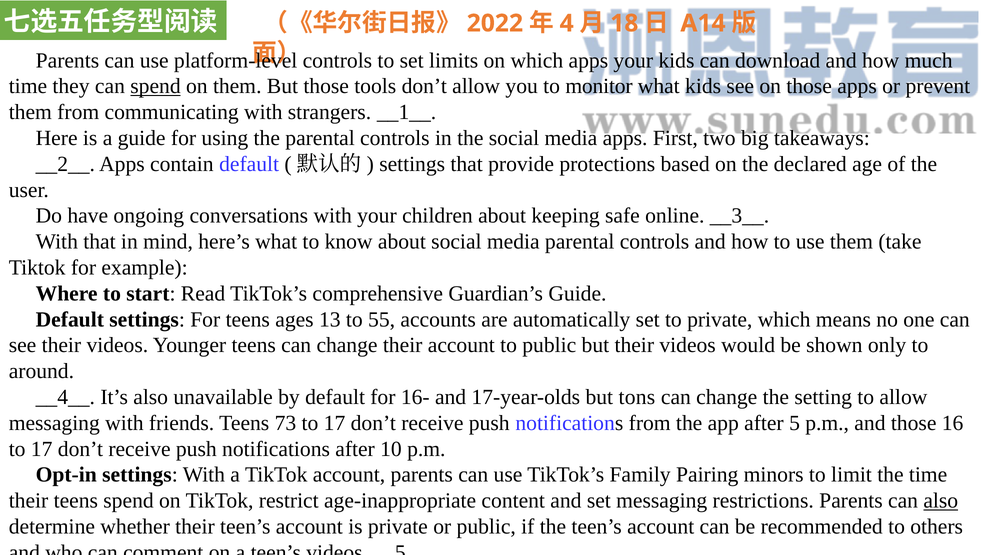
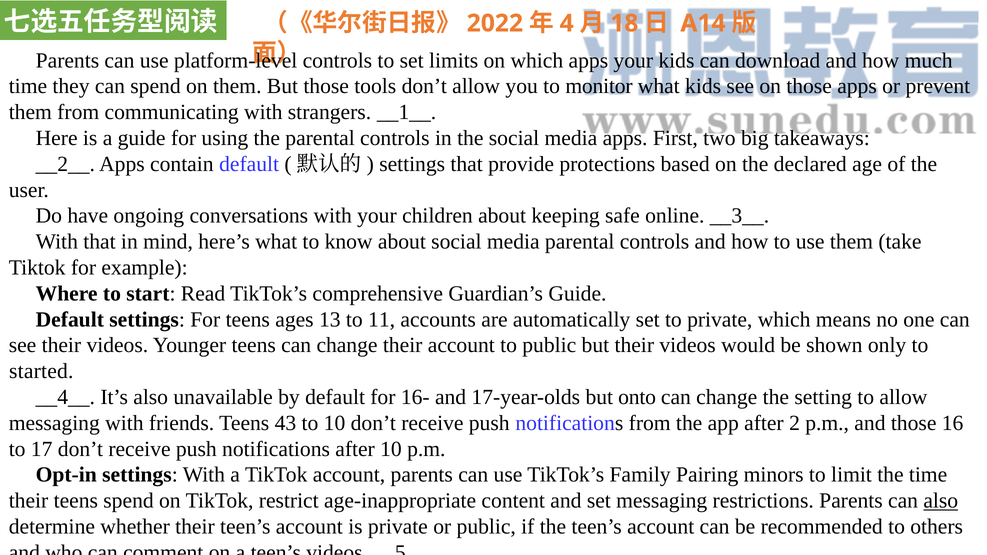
spend at (156, 86) underline: present -> none
55: 55 -> 11
around: around -> started
tons: tons -> onto
73: 73 -> 43
17 at (335, 423): 17 -> 10
5: 5 -> 2
